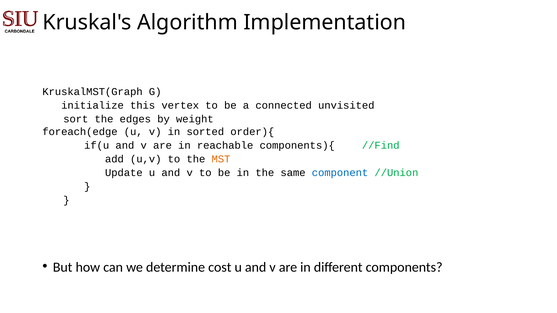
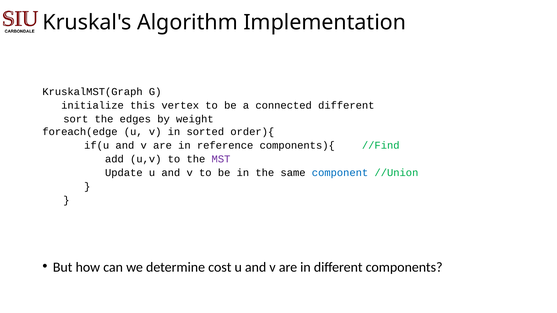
connected unvisited: unvisited -> different
reachable: reachable -> reference
MST colour: orange -> purple
